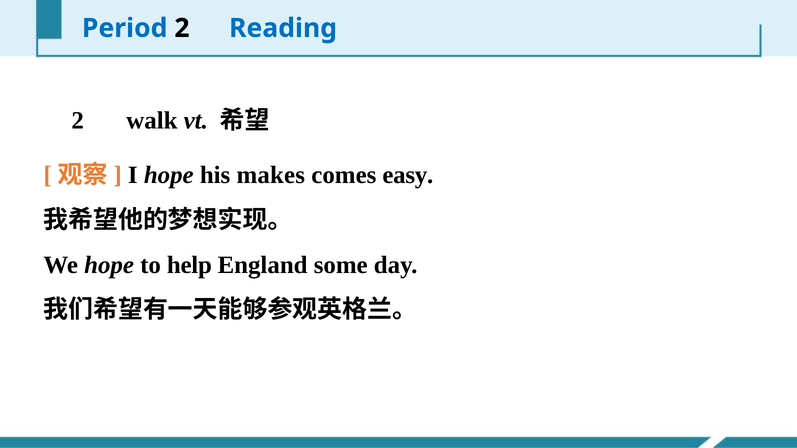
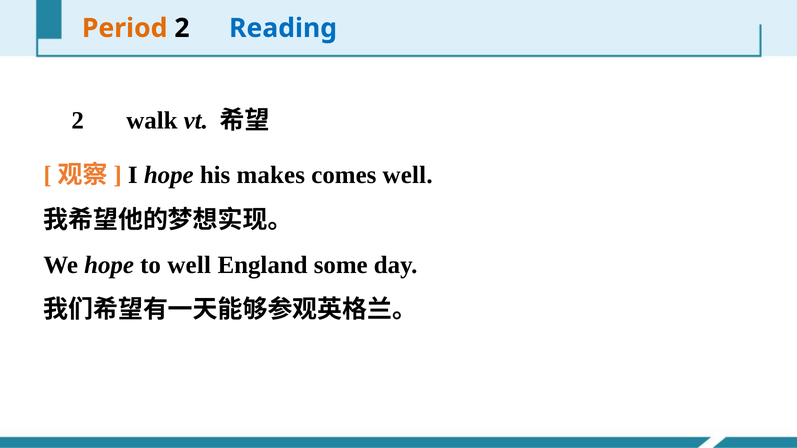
Period colour: blue -> orange
comes easy: easy -> well
to help: help -> well
